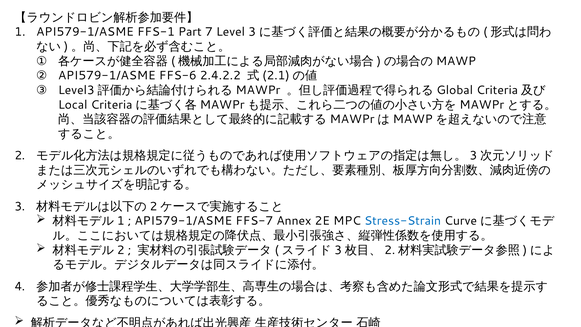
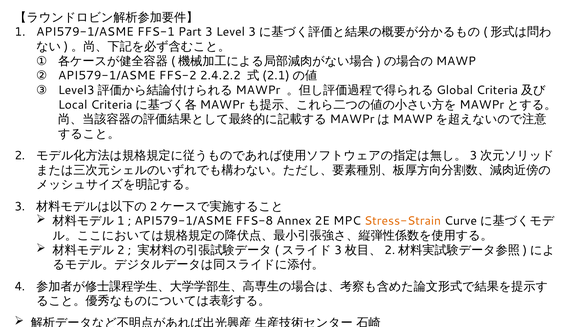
Part 7: 7 -> 3
FFS-6: FFS-6 -> FFS-2
FFS-7: FFS-7 -> FFS-8
Stress-Strain colour: blue -> orange
